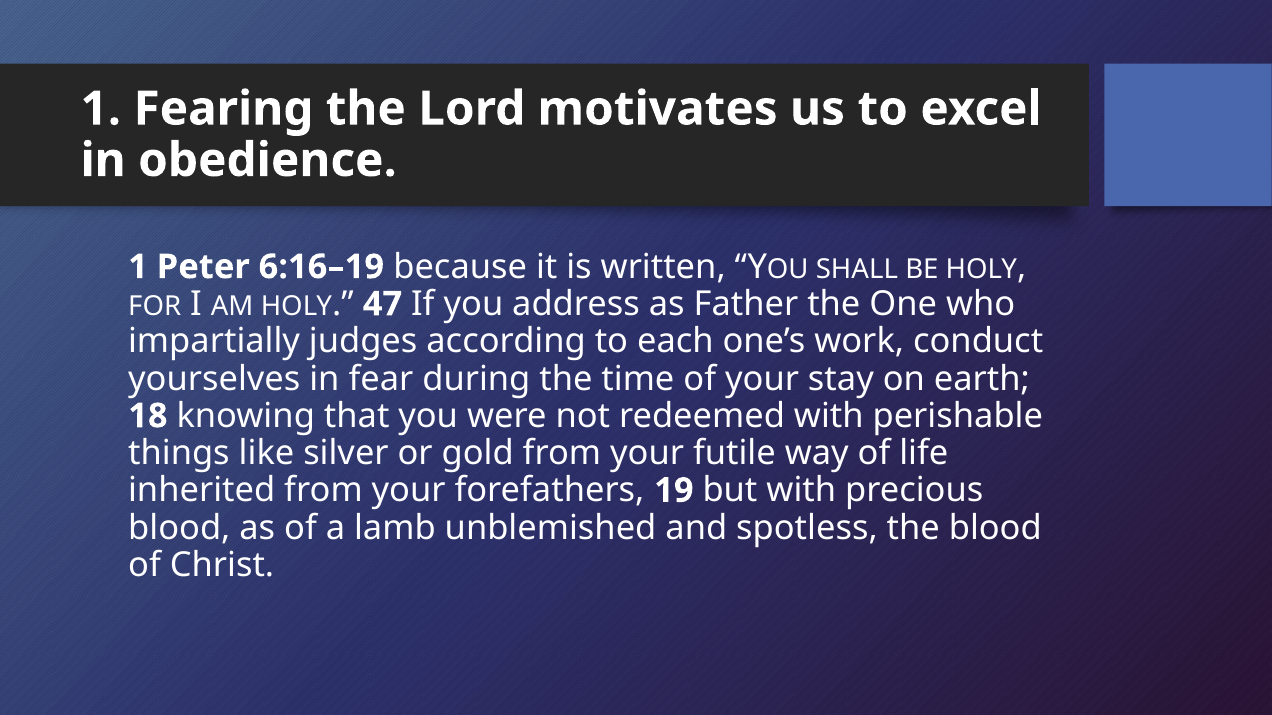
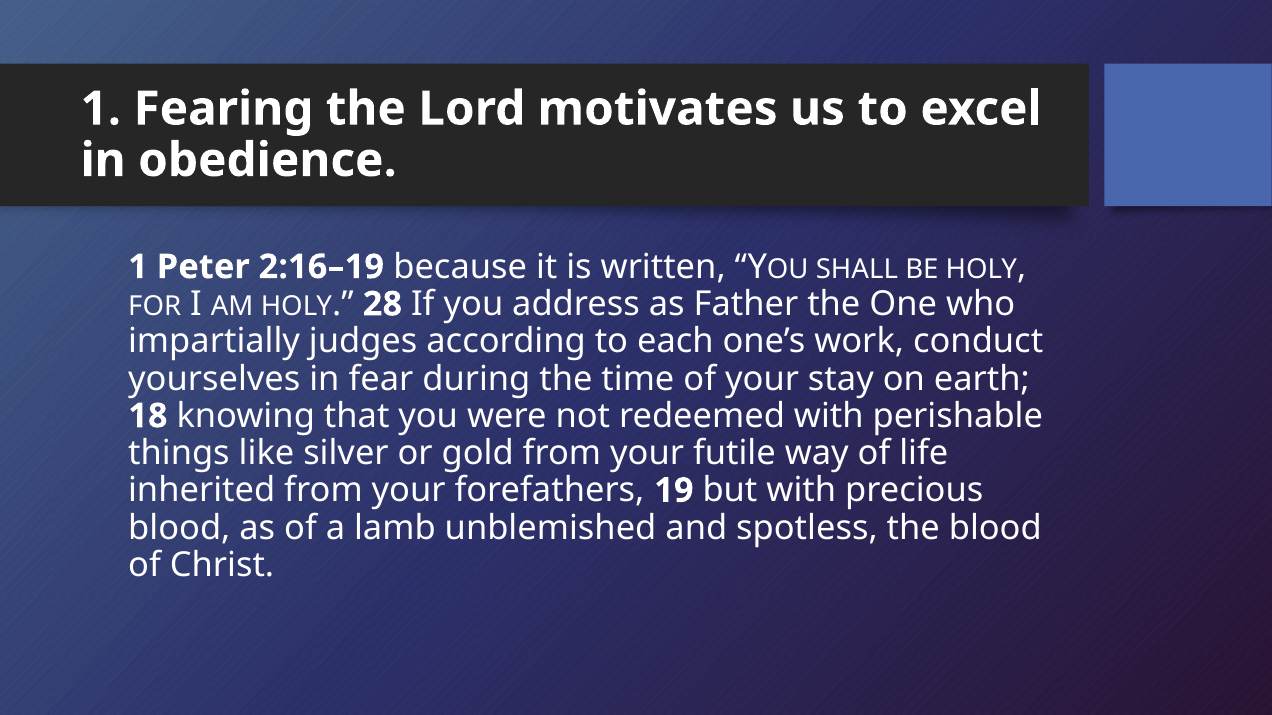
6:16–19: 6:16–19 -> 2:16–19
47: 47 -> 28
